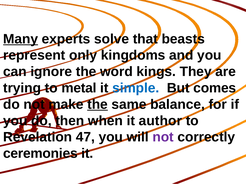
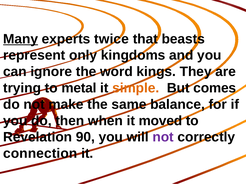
solve: solve -> twice
simple colour: blue -> orange
the at (98, 105) underline: present -> none
author: author -> moved
47: 47 -> 90
ceremonies: ceremonies -> connection
